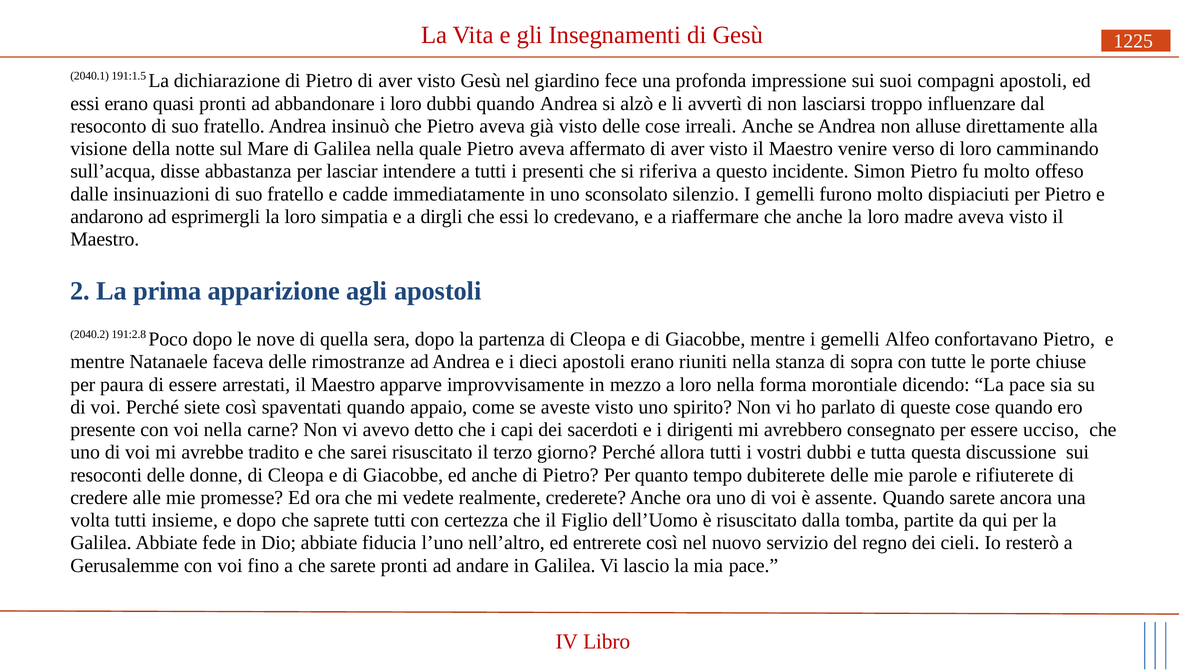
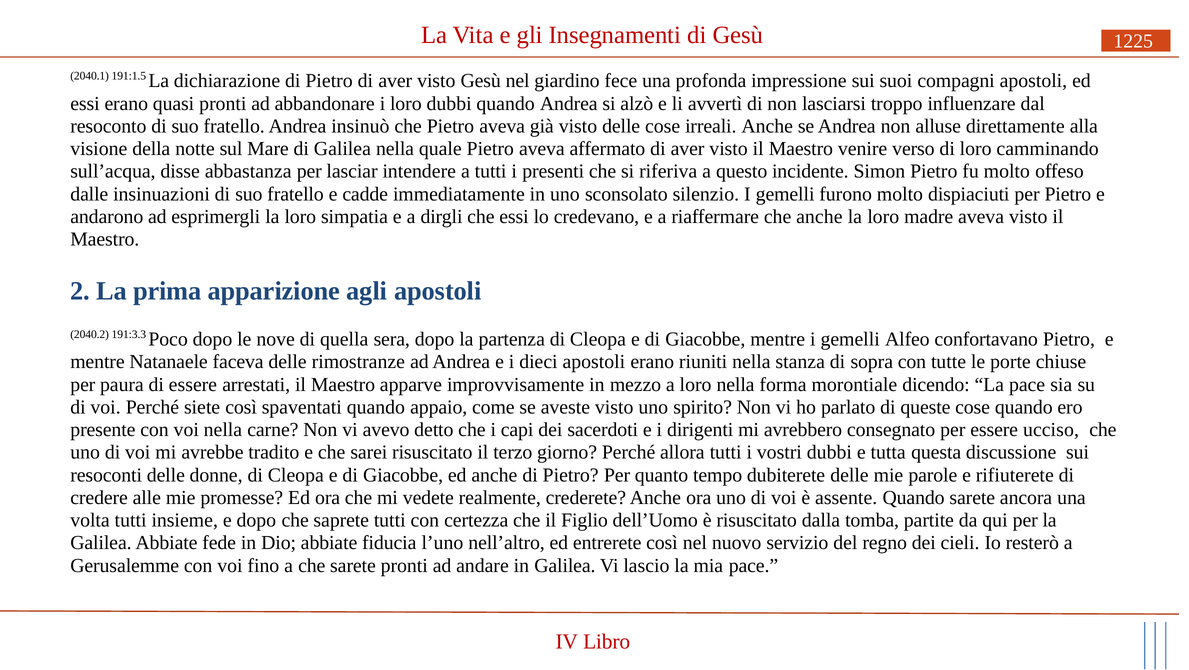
191:2.8: 191:2.8 -> 191:3.3
